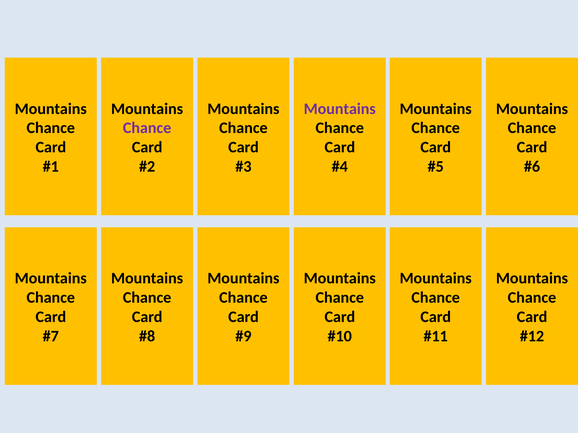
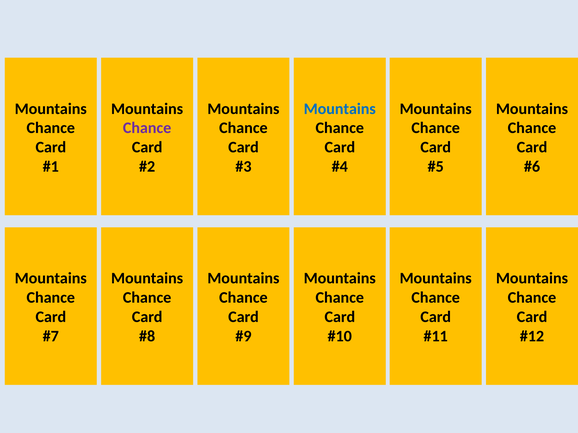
Mountains at (340, 109) colour: purple -> blue
